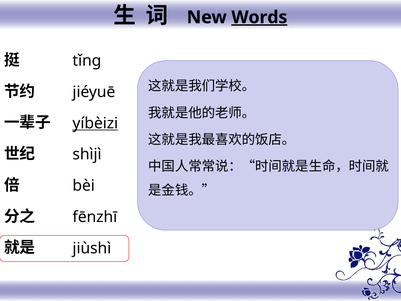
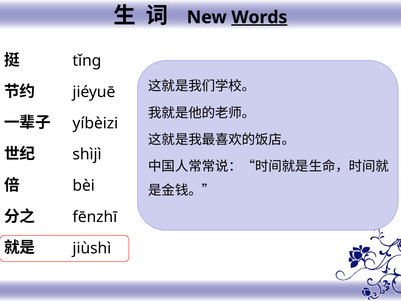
yíbèizi underline: present -> none
